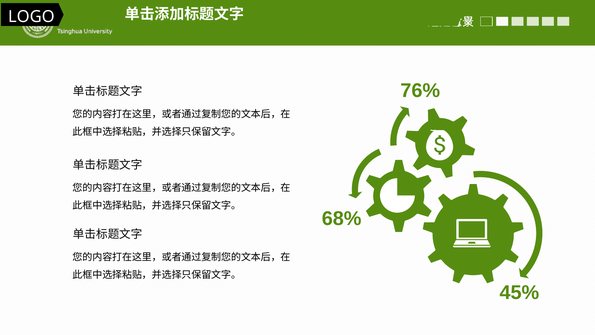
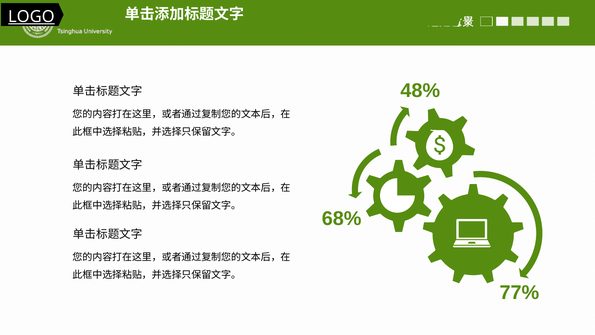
LOGO underline: none -> present
76%: 76% -> 48%
45%: 45% -> 77%
